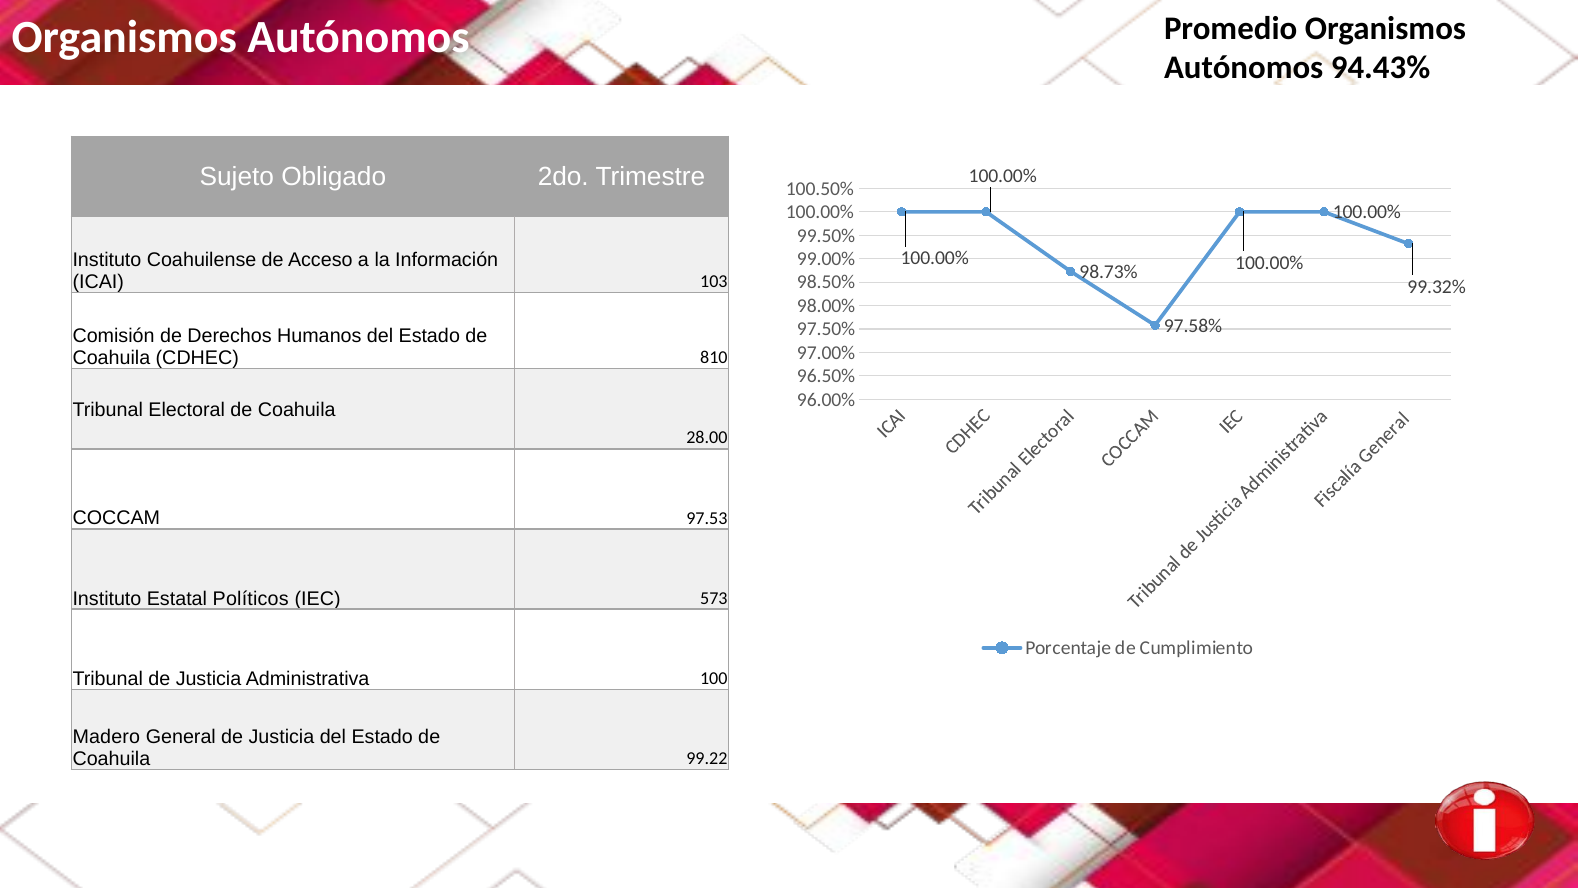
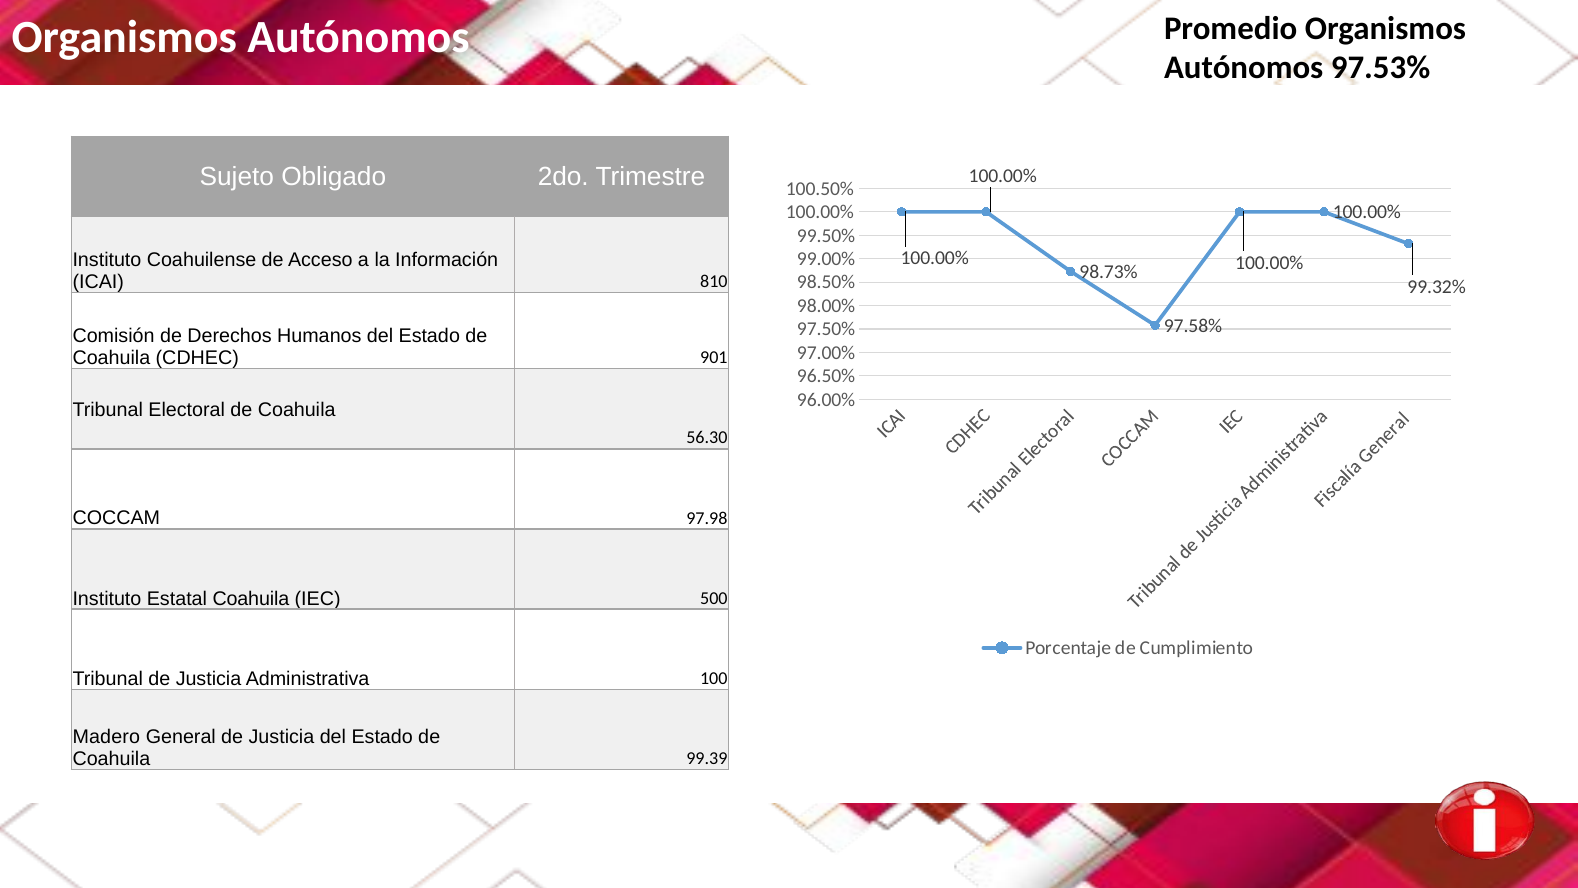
94.43%: 94.43% -> 97.53%
103: 103 -> 810
810: 810 -> 901
28.00: 28.00 -> 56.30
97.53: 97.53 -> 97.98
Estatal Políticos: Políticos -> Coahuila
573: 573 -> 500
99.22: 99.22 -> 99.39
